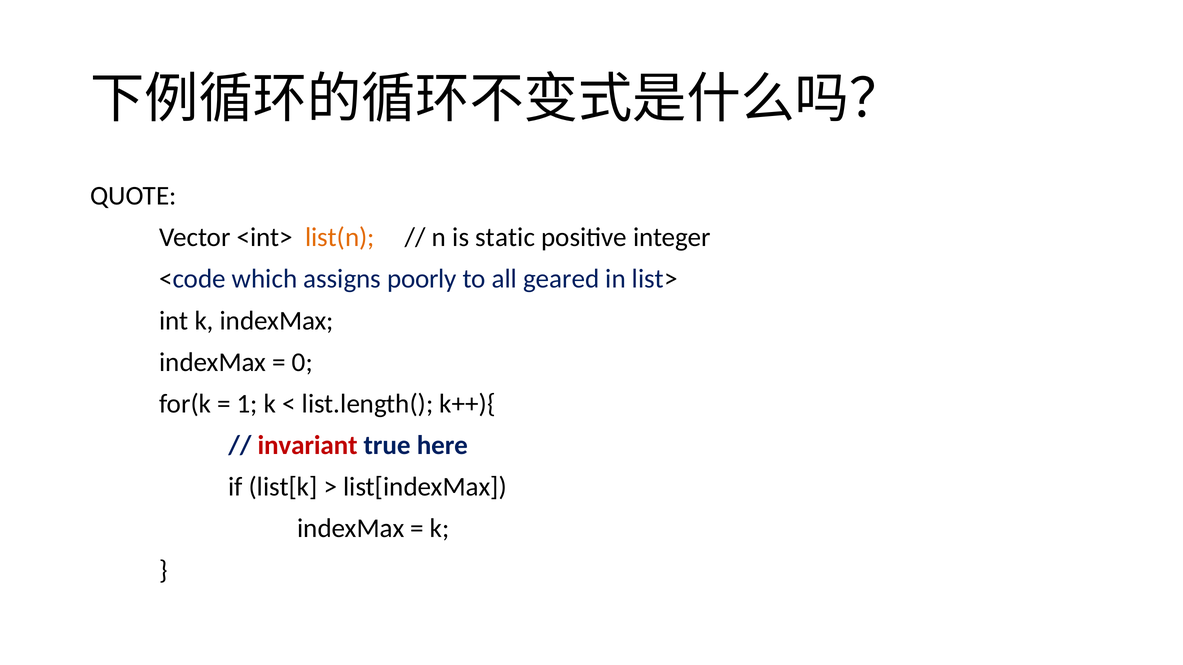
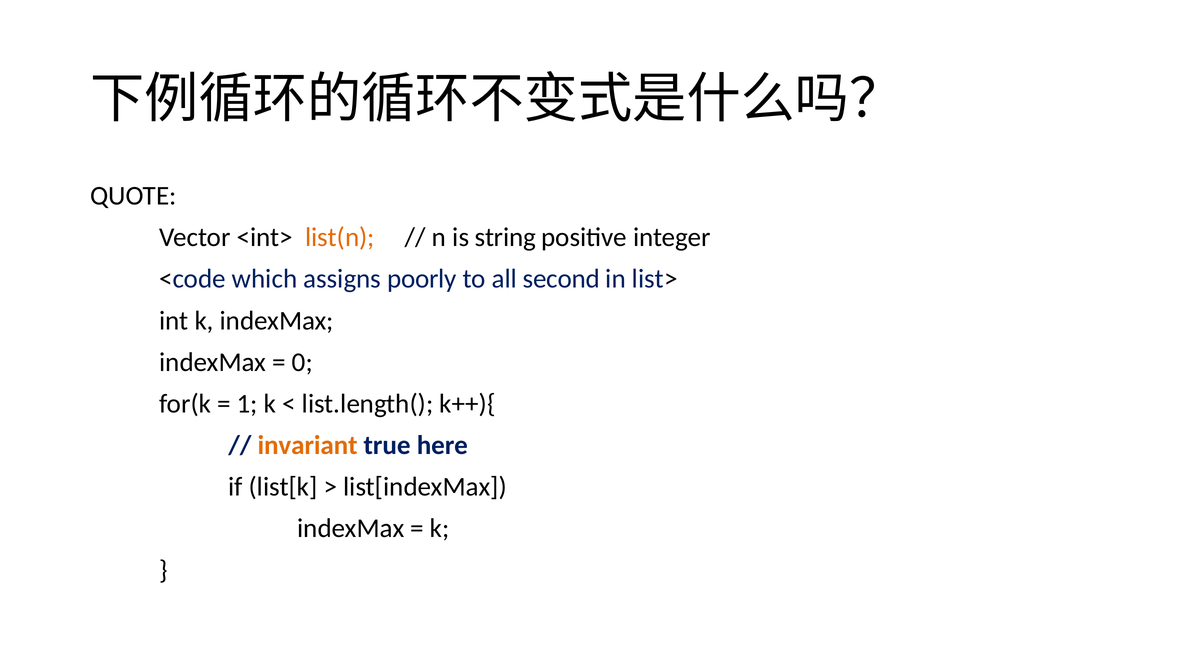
static: static -> string
geared: geared -> second
invariant colour: red -> orange
